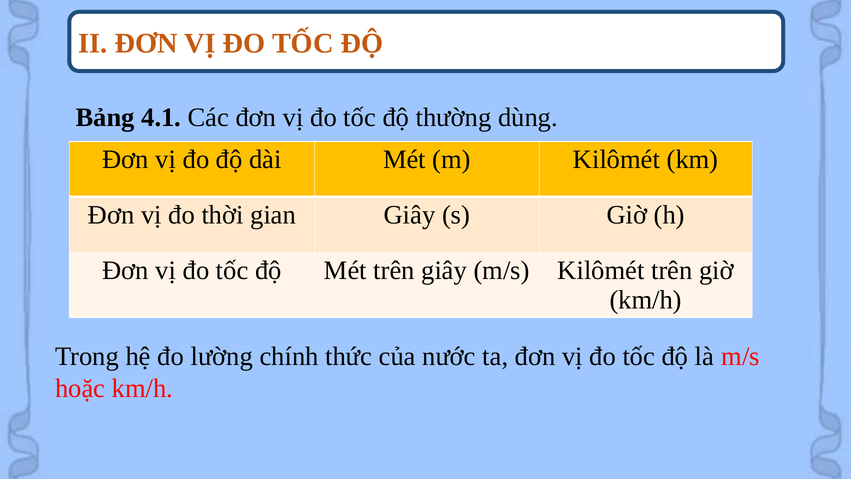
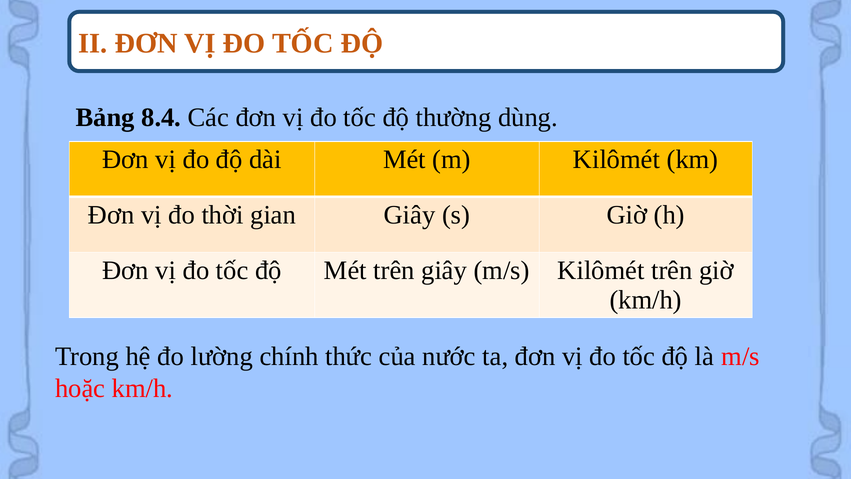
4.1: 4.1 -> 8.4
